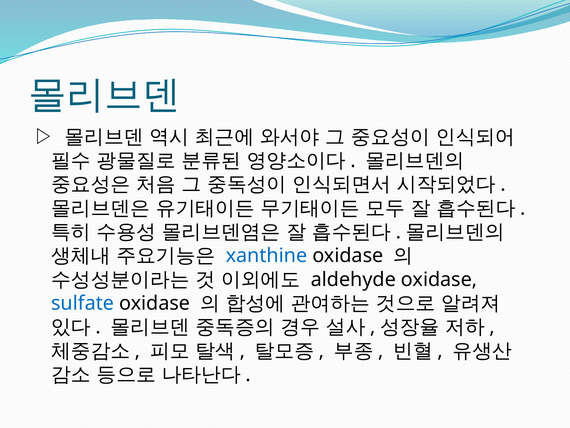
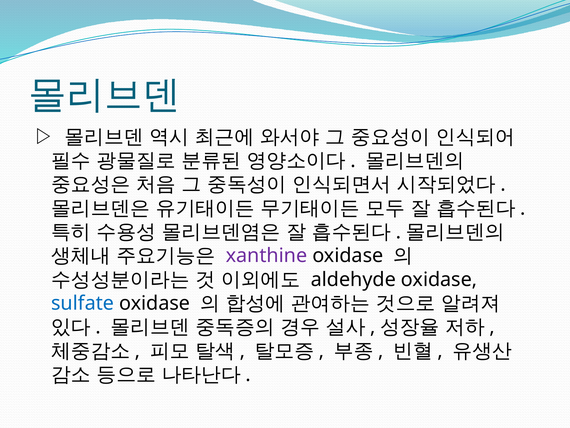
xanthine colour: blue -> purple
